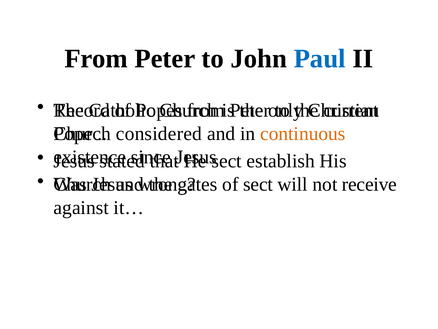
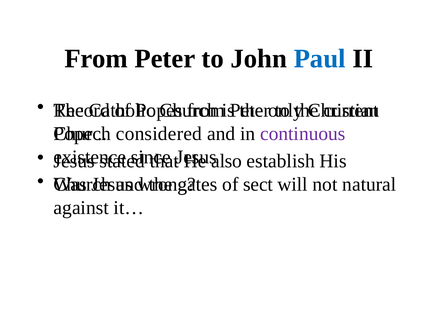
continuous colour: orange -> purple
sect at (227, 161): sect -> also
receive: receive -> natural
